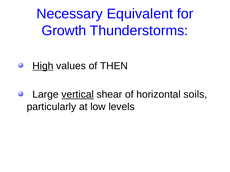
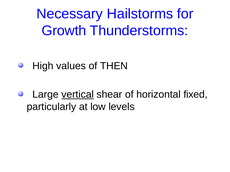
Equivalent: Equivalent -> Hailstorms
High underline: present -> none
soils: soils -> fixed
